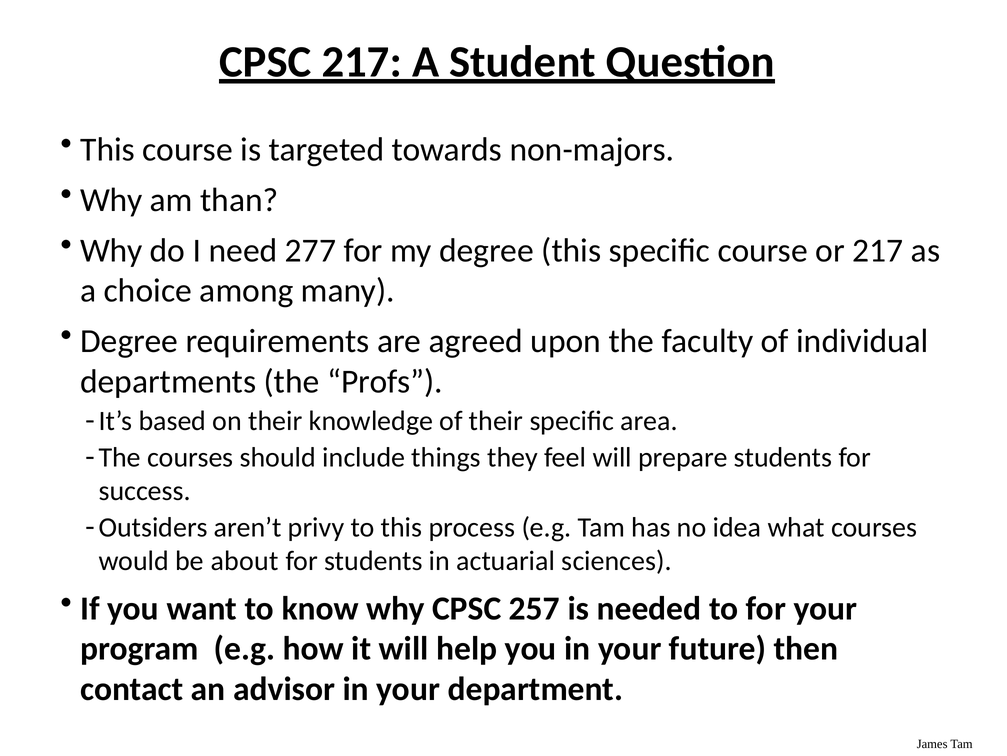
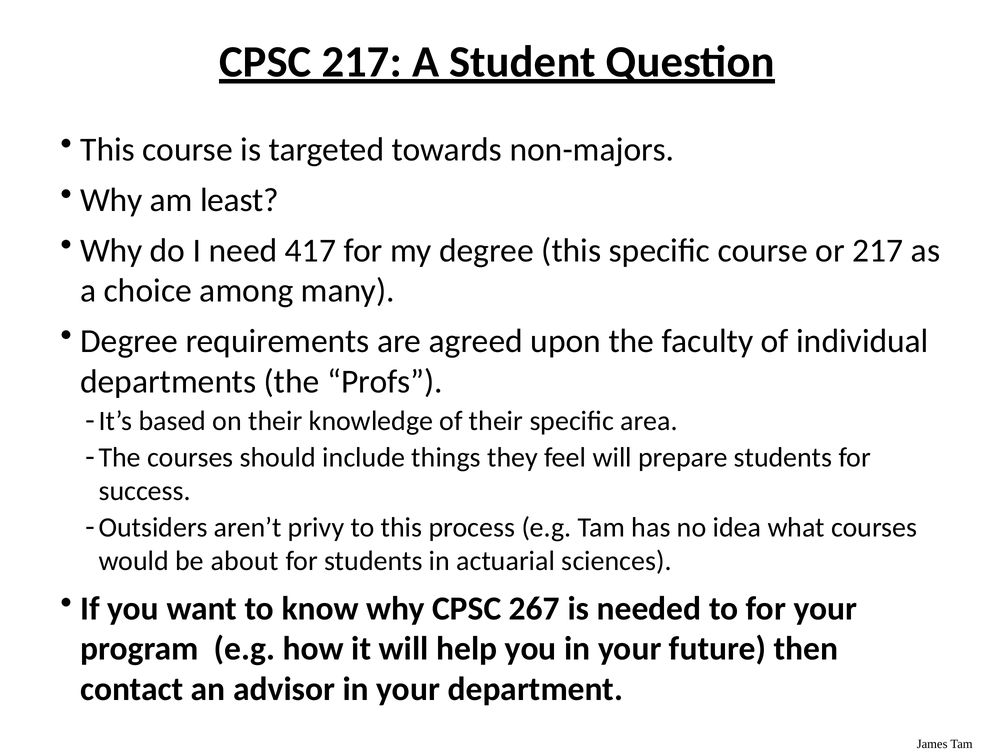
than: than -> least
277: 277 -> 417
257: 257 -> 267
